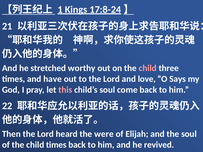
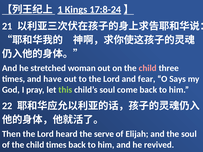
worthy: worthy -> woman
love: love -> fear
this colour: pink -> light green
were: were -> serve
